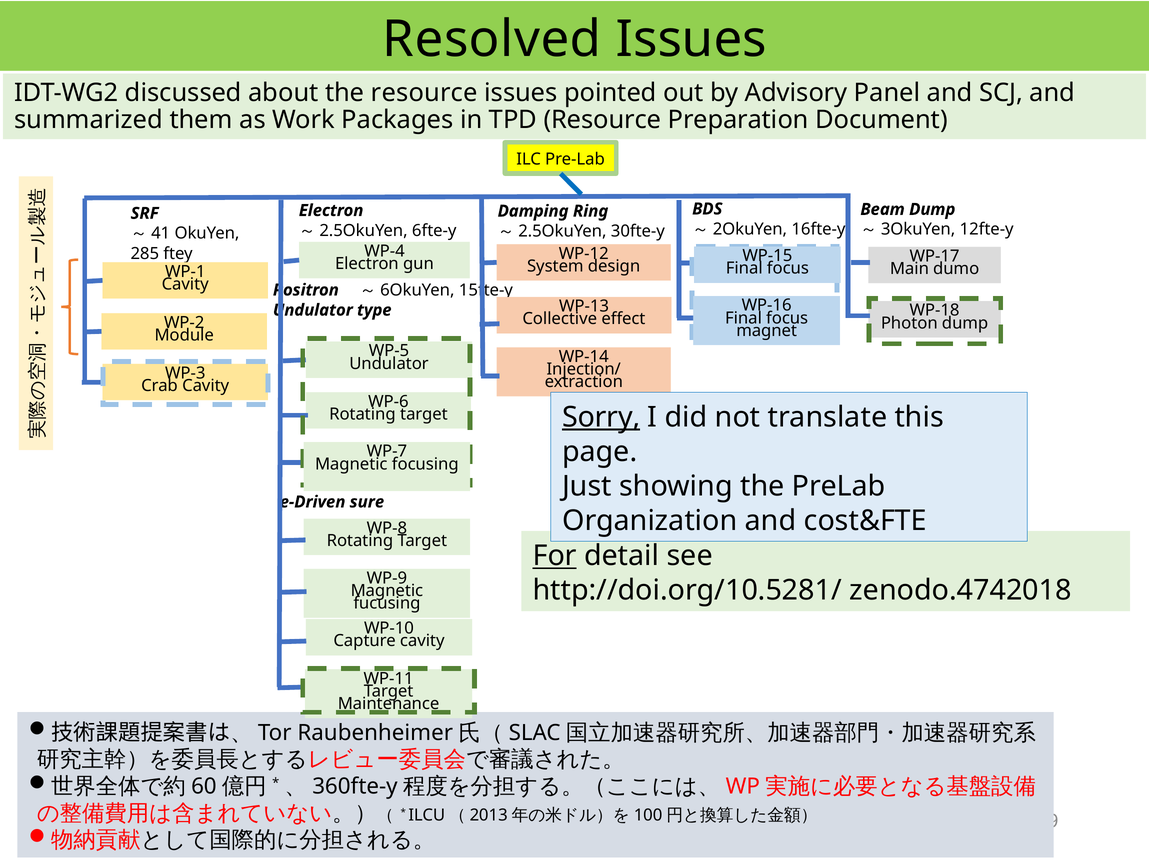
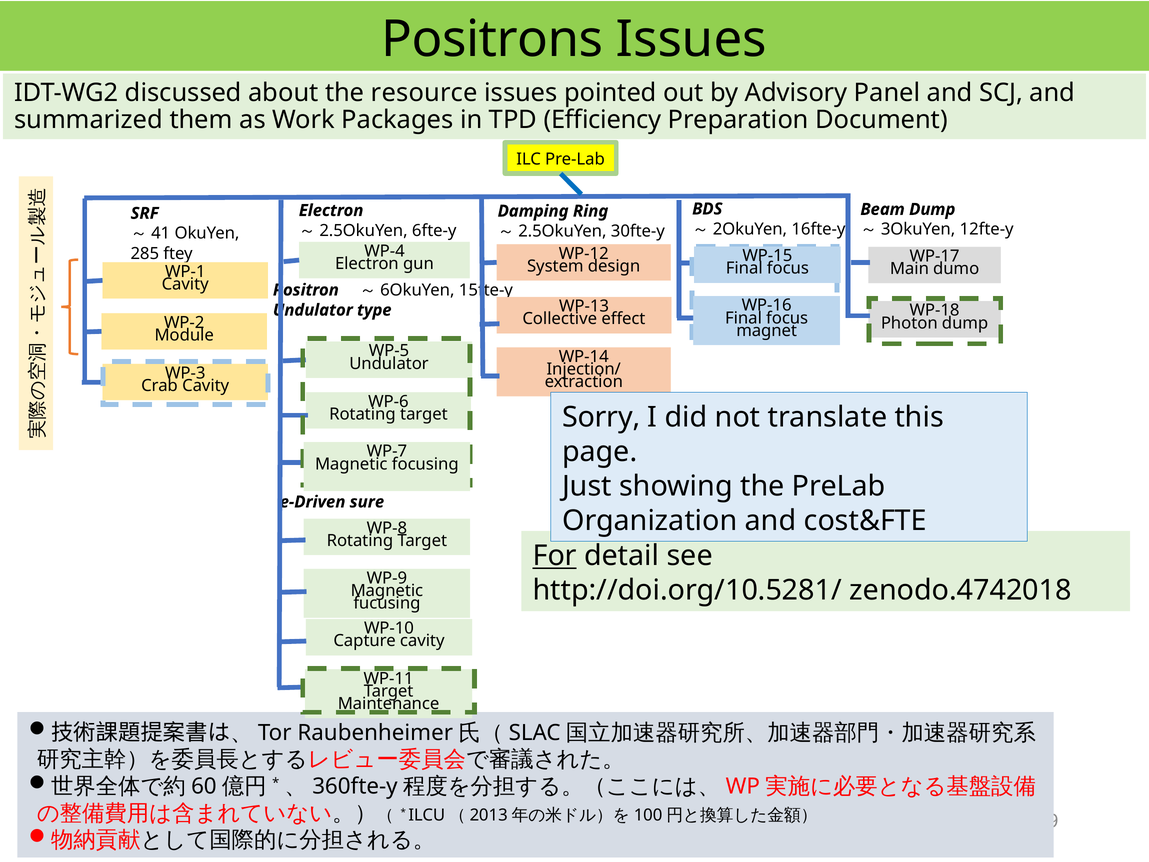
Resolved: Resolved -> Positrons
TPD Resource: Resource -> Efficiency
Sorry underline: present -> none
